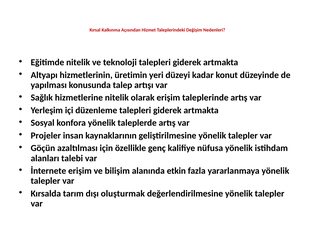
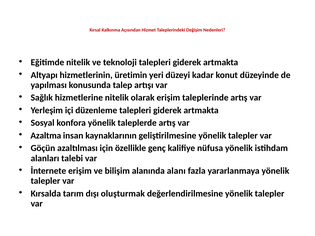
Projeler: Projeler -> Azaltma
etkin: etkin -> alanı
